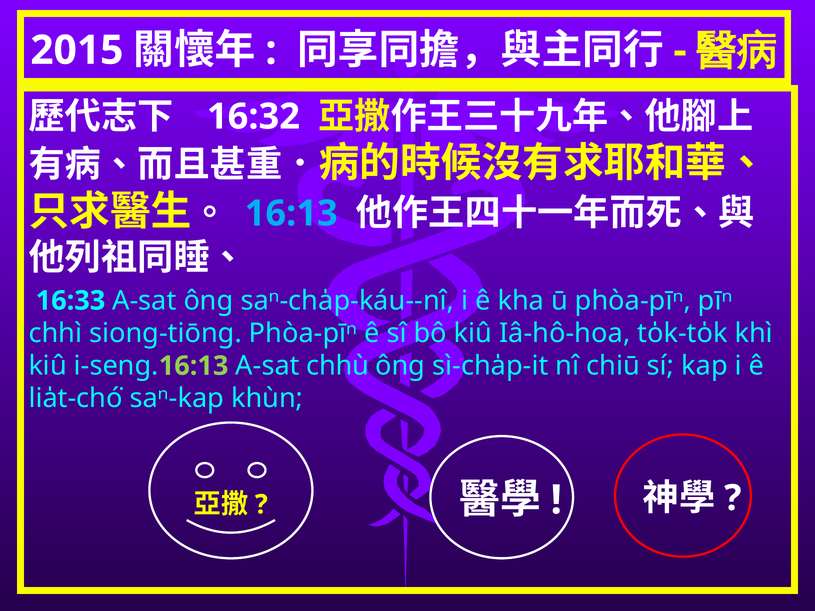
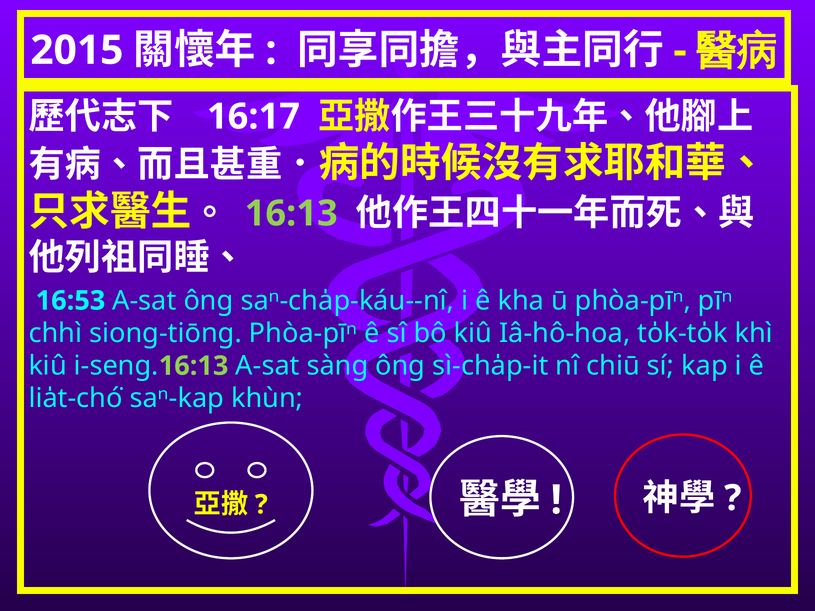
16:32: 16:32 -> 16:17
16:13 at (291, 214) colour: light blue -> light green
16:33: 16:33 -> 16:53
chhù: chhù -> sàng
